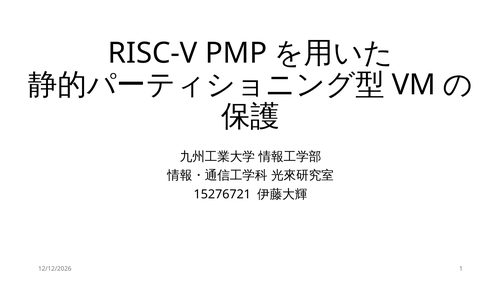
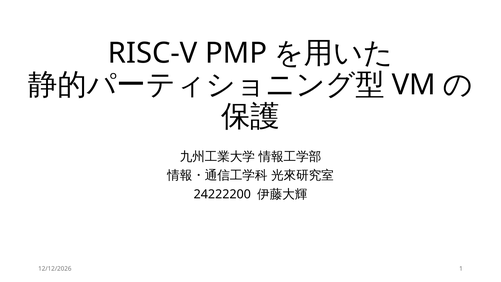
15276721: 15276721 -> 24222200
